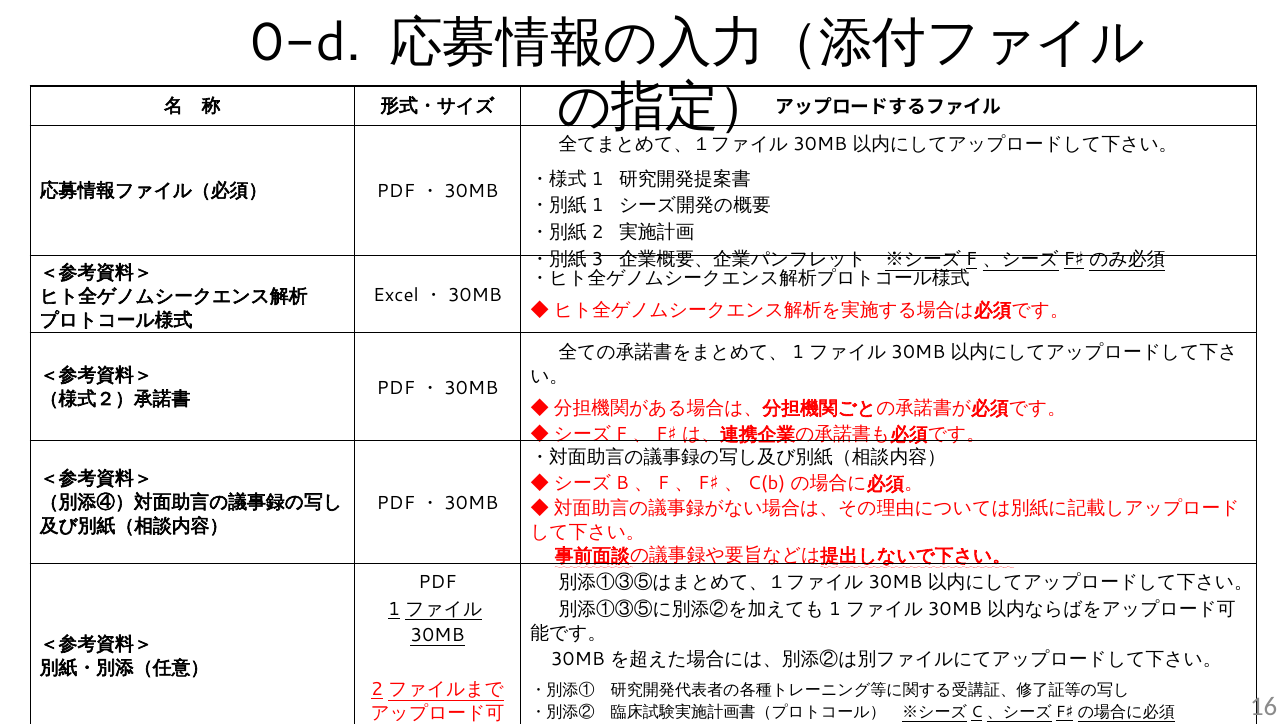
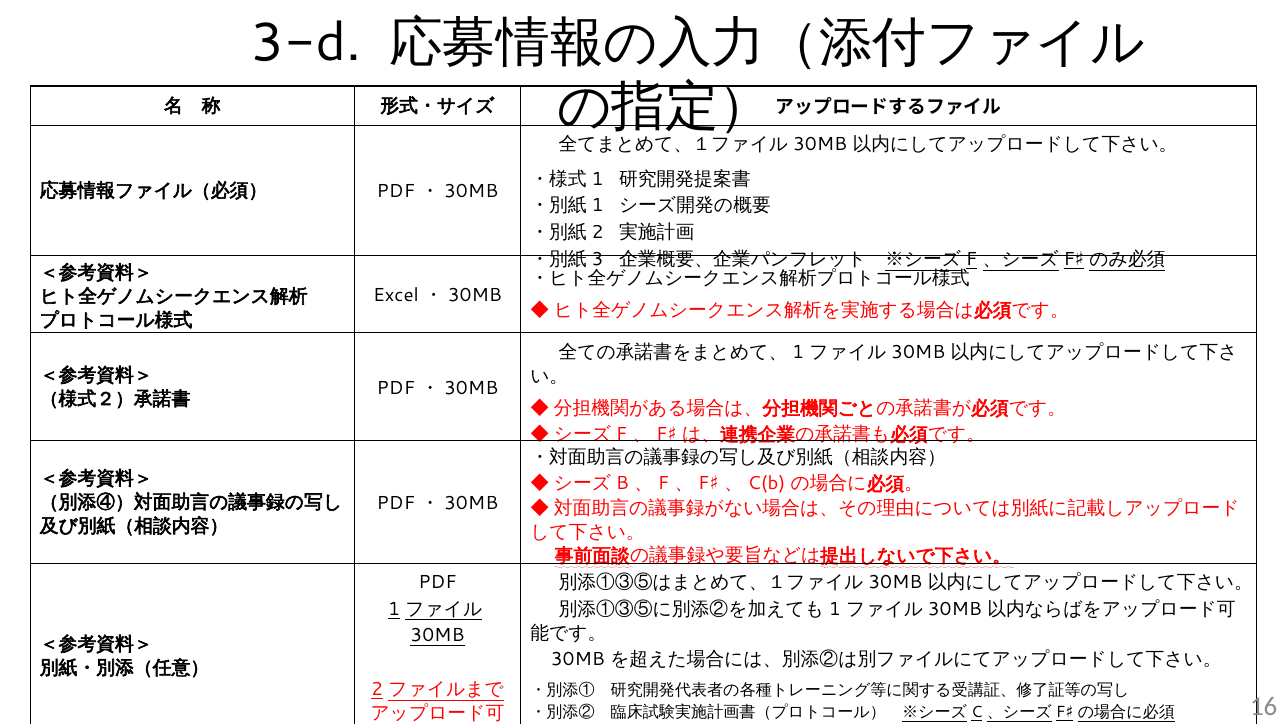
0-d: 0-d -> 3-d
